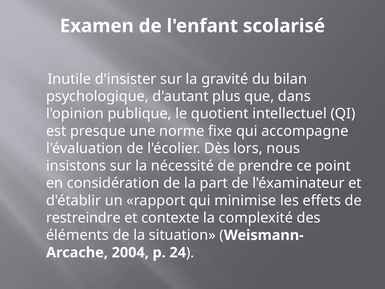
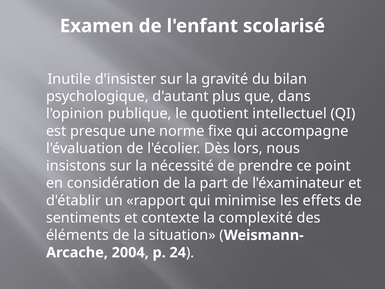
restreindre: restreindre -> sentiments
